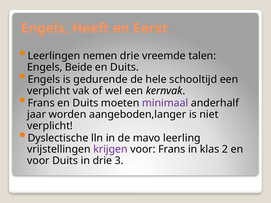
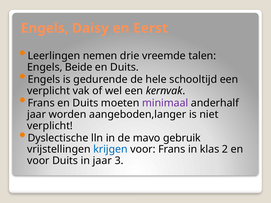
Heeft: Heeft -> Daisy
leerling: leerling -> gebruik
krijgen colour: purple -> blue
in drie: drie -> jaar
